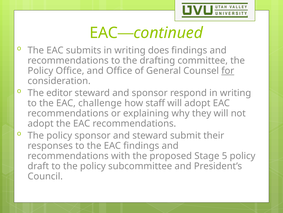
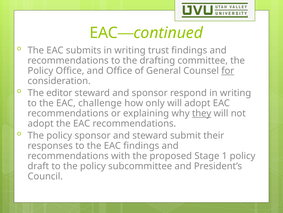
does: does -> trust
staff: staff -> only
they underline: none -> present
5: 5 -> 1
